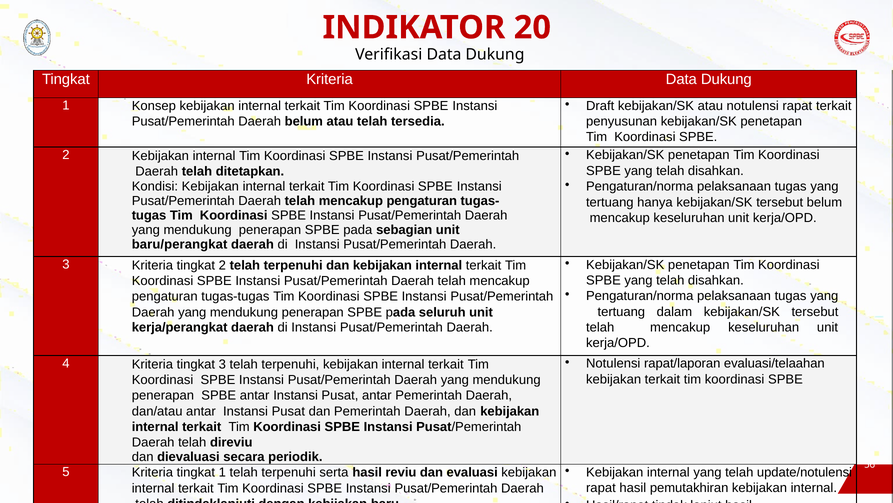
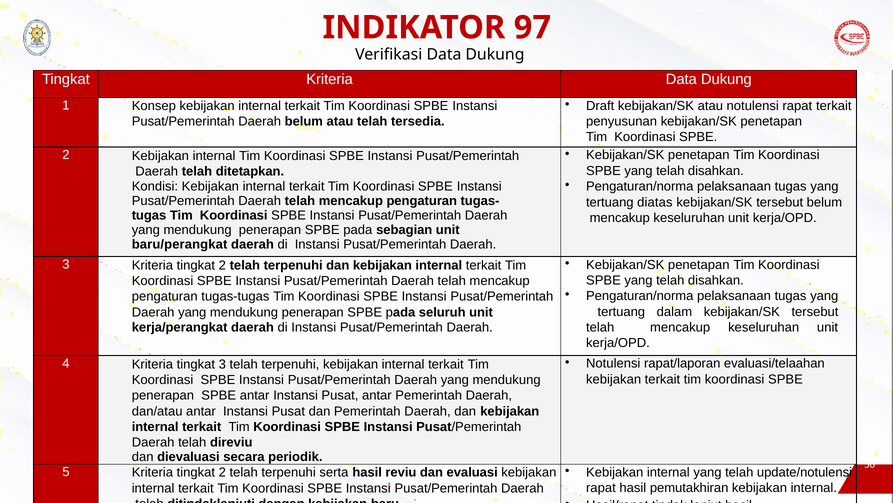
20: 20 -> 97
hanya: hanya -> diatas
5 Kriteria tingkat 1: 1 -> 2
